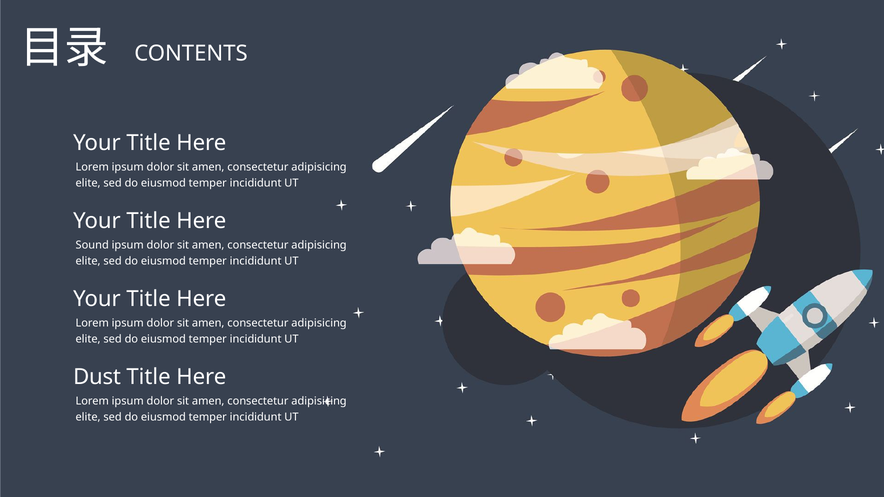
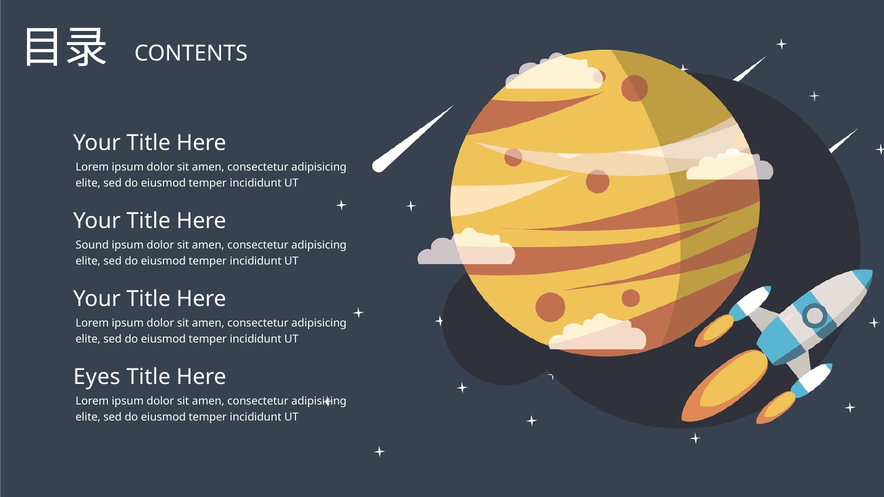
Dust: Dust -> Eyes
